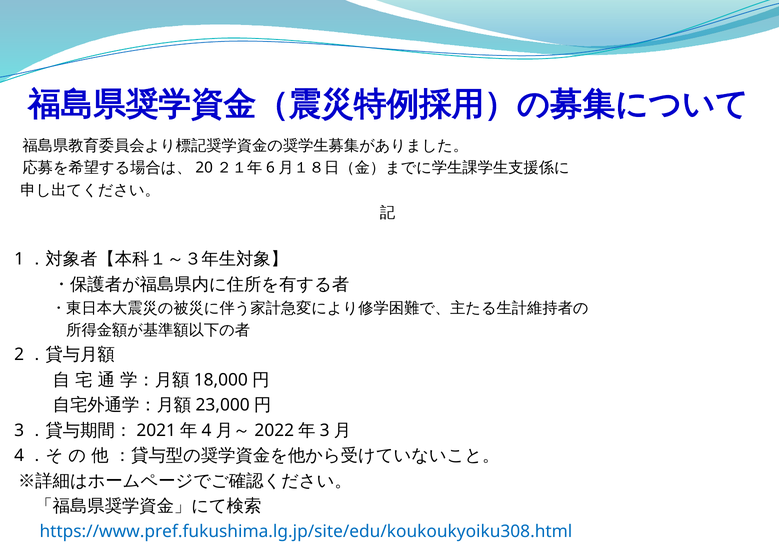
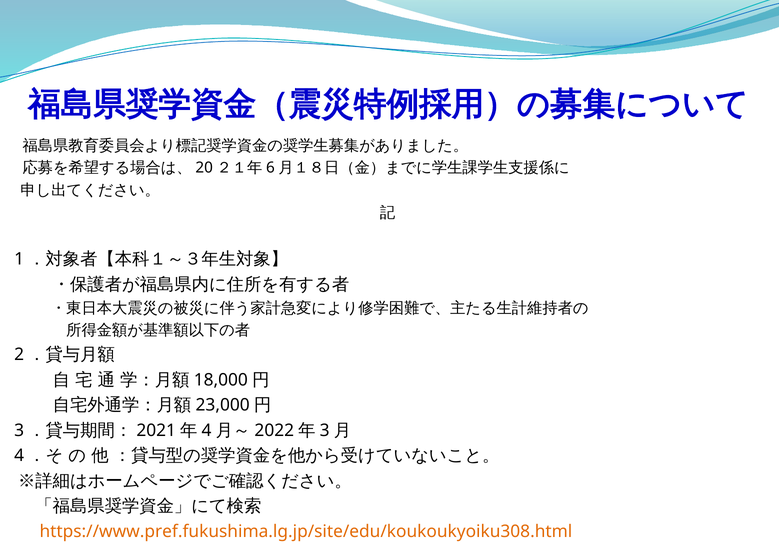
https://www.pref.fukushima.lg.jp/site/edu/koukoukyoiku308.html colour: blue -> orange
